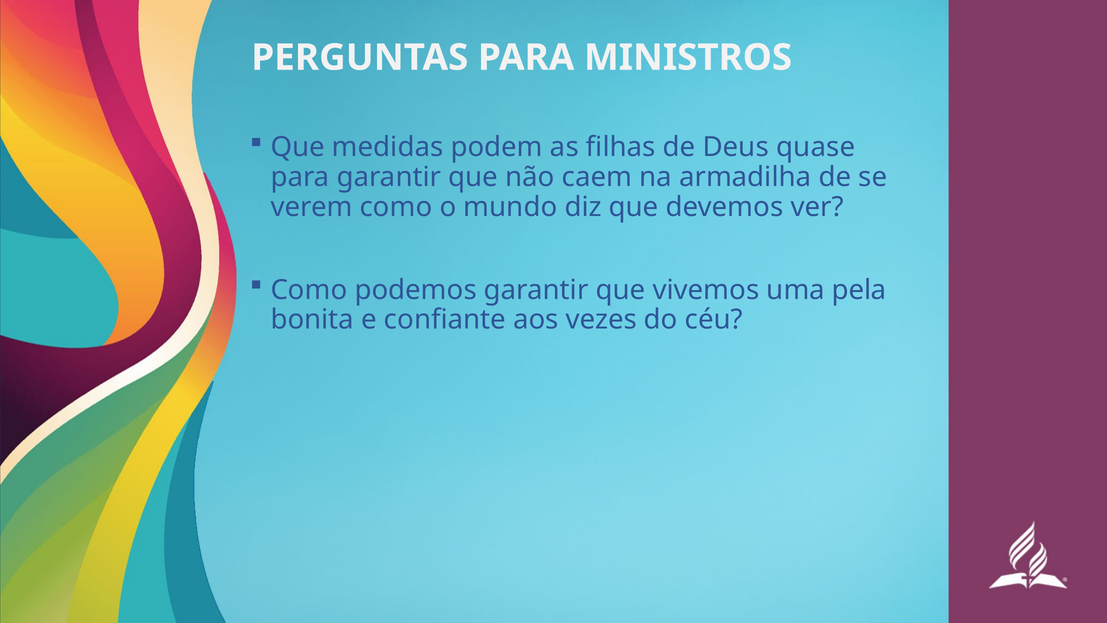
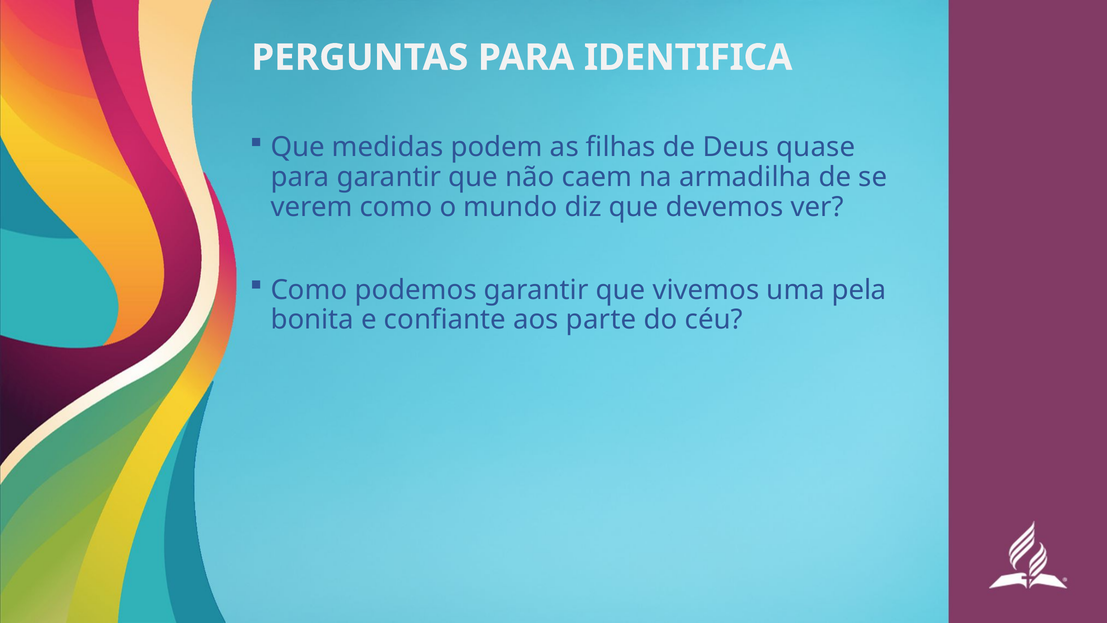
MINISTROS: MINISTROS -> IDENTIFICA
vezes: vezes -> parte
